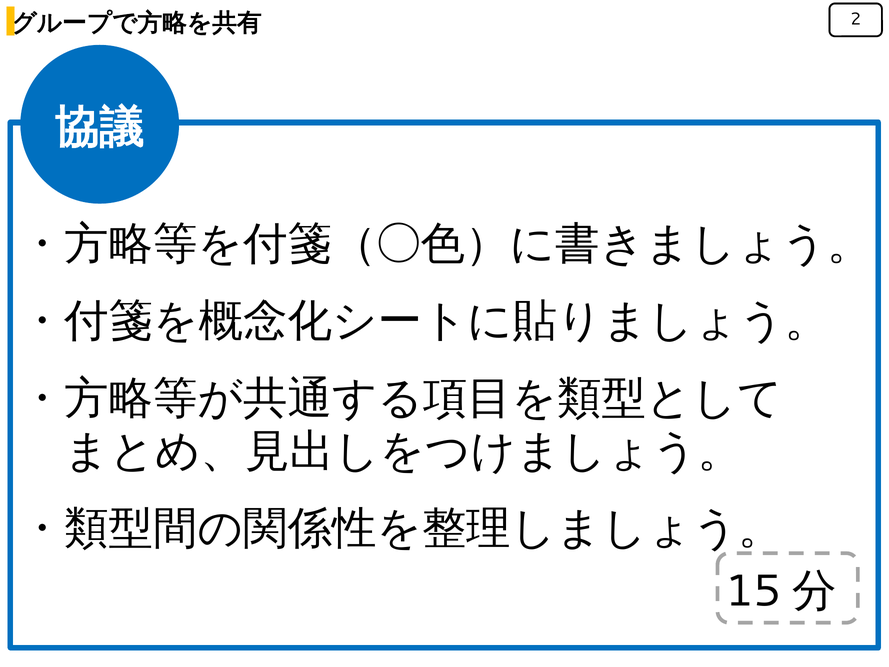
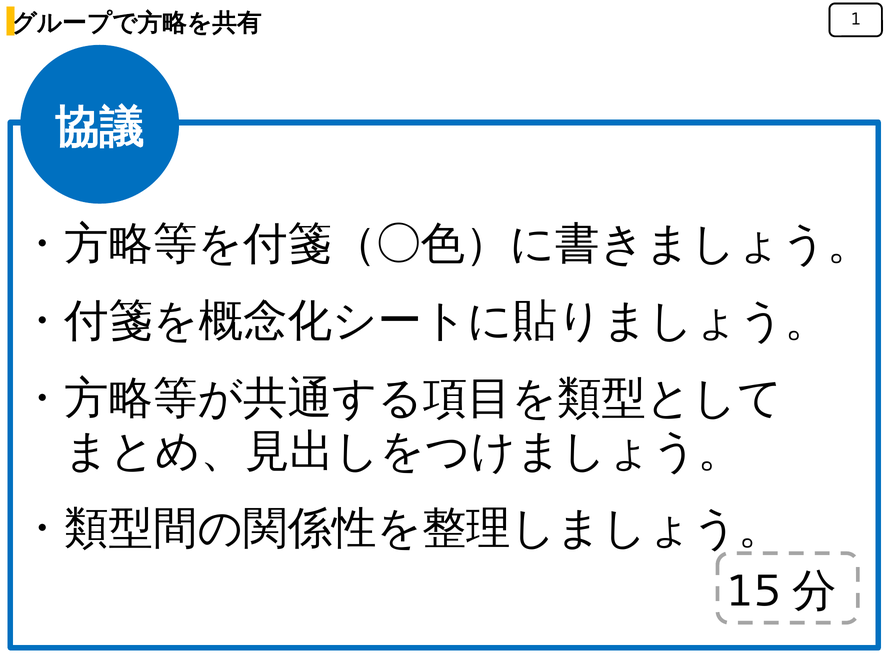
2: 2 -> 1
